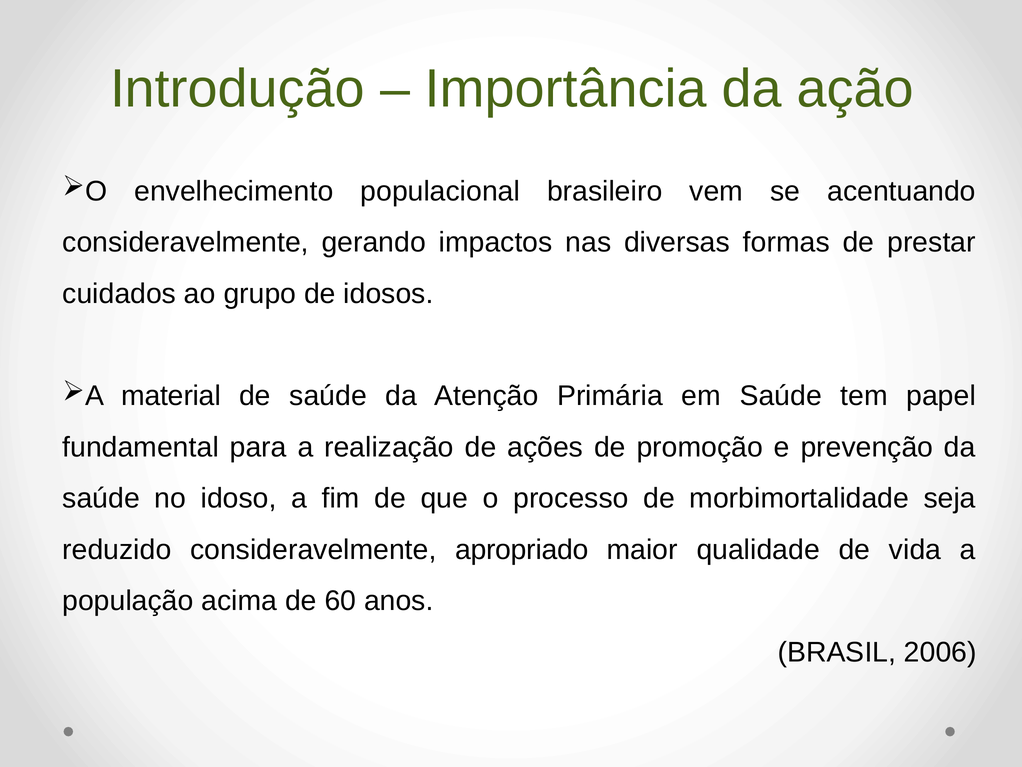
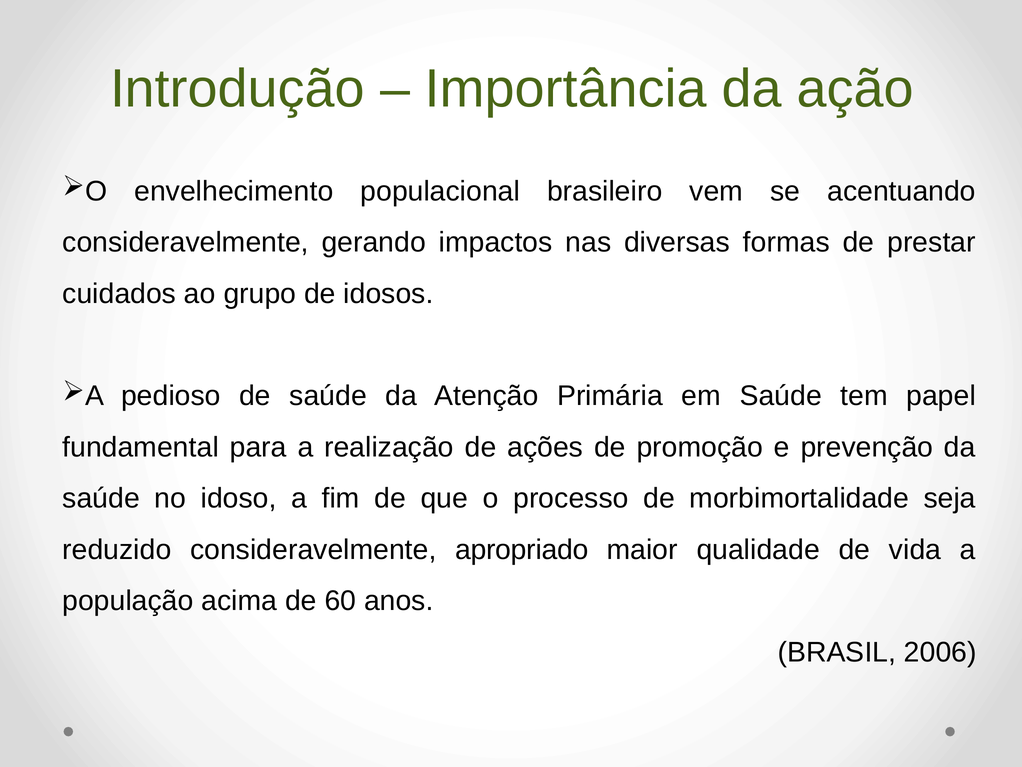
material: material -> pedioso
